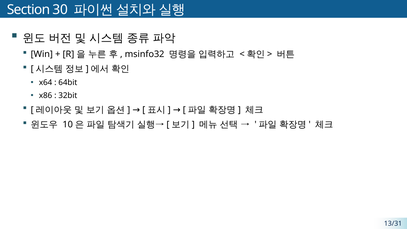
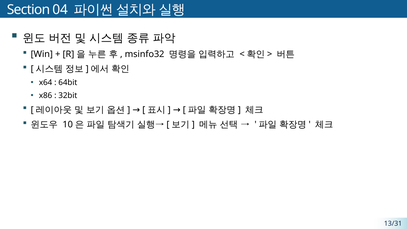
30: 30 -> 04
